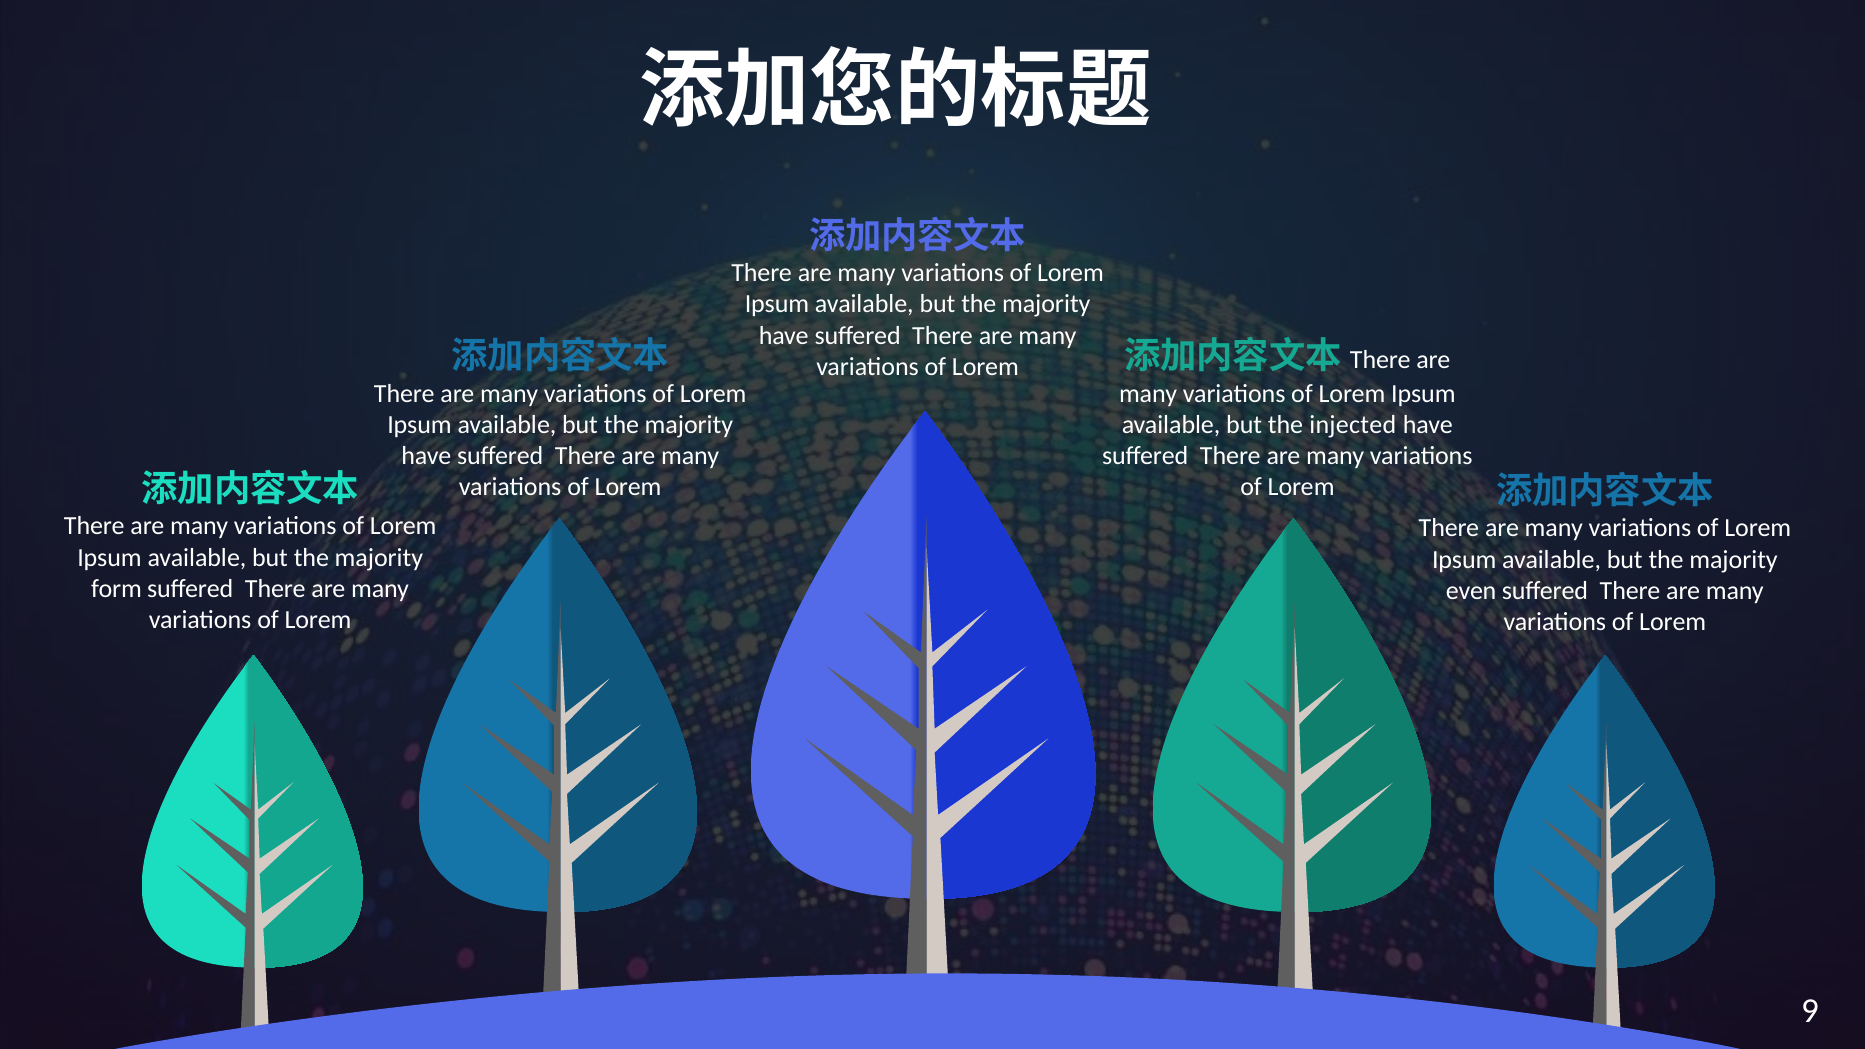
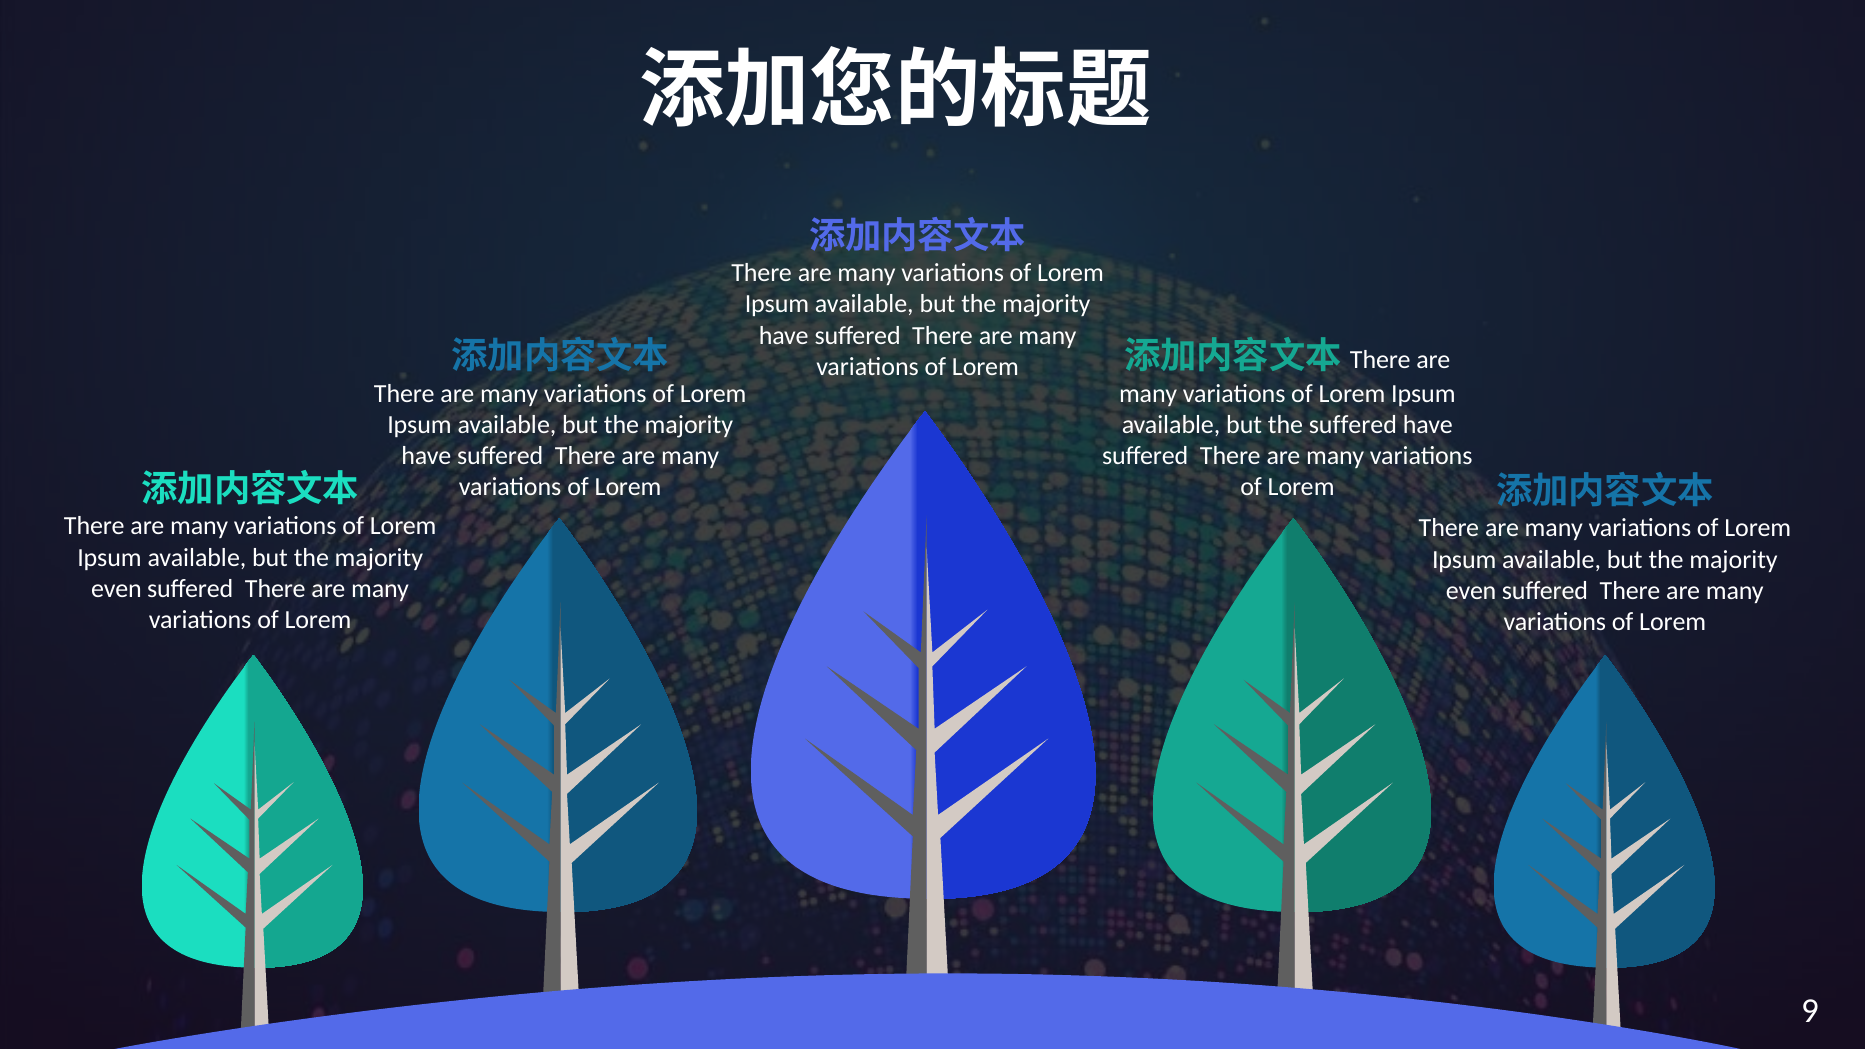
the injected: injected -> suffered
form at (116, 588): form -> even
